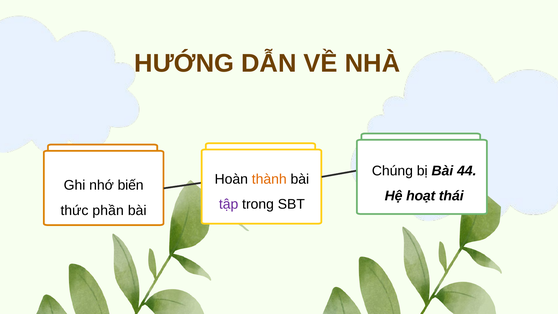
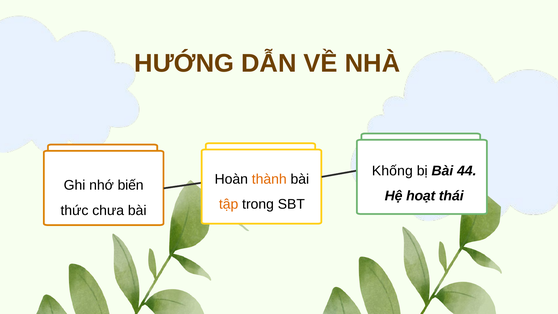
Chúng: Chúng -> Khống
tập colour: purple -> orange
phần: phần -> chưa
